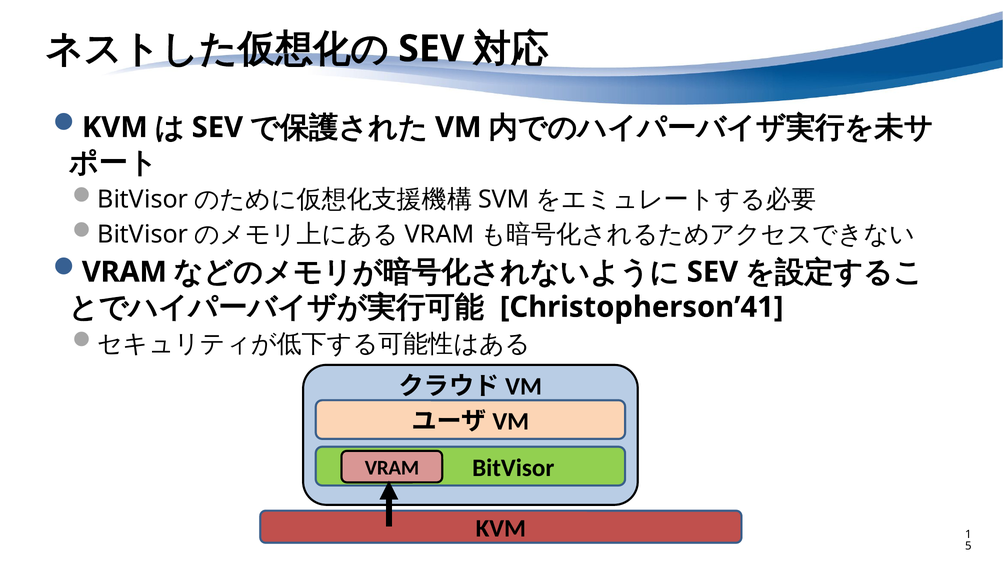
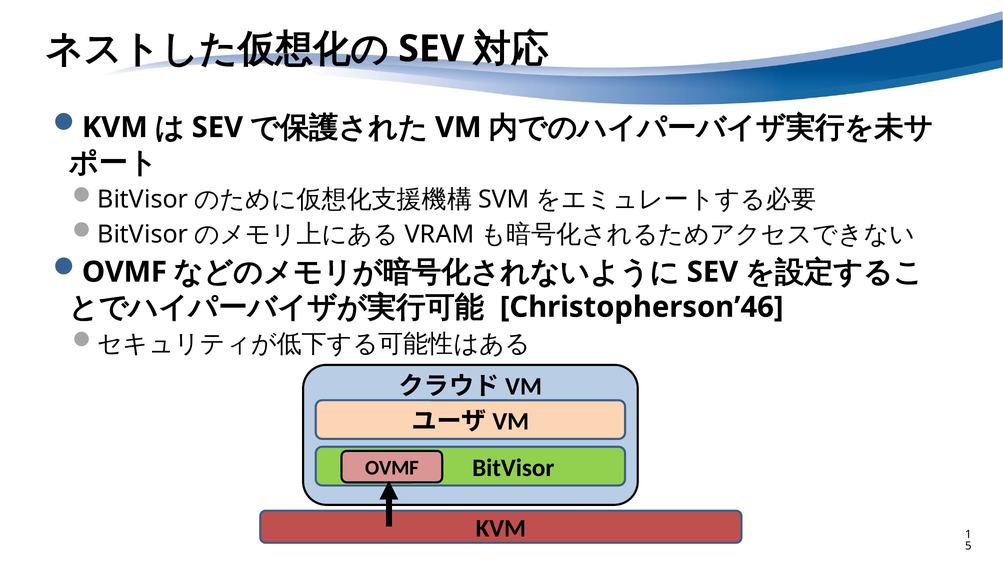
VRAM at (124, 272): VRAM -> OVMF
Christopherson’41: Christopherson’41 -> Christopherson’46
VRAM at (392, 468): VRAM -> OVMF
